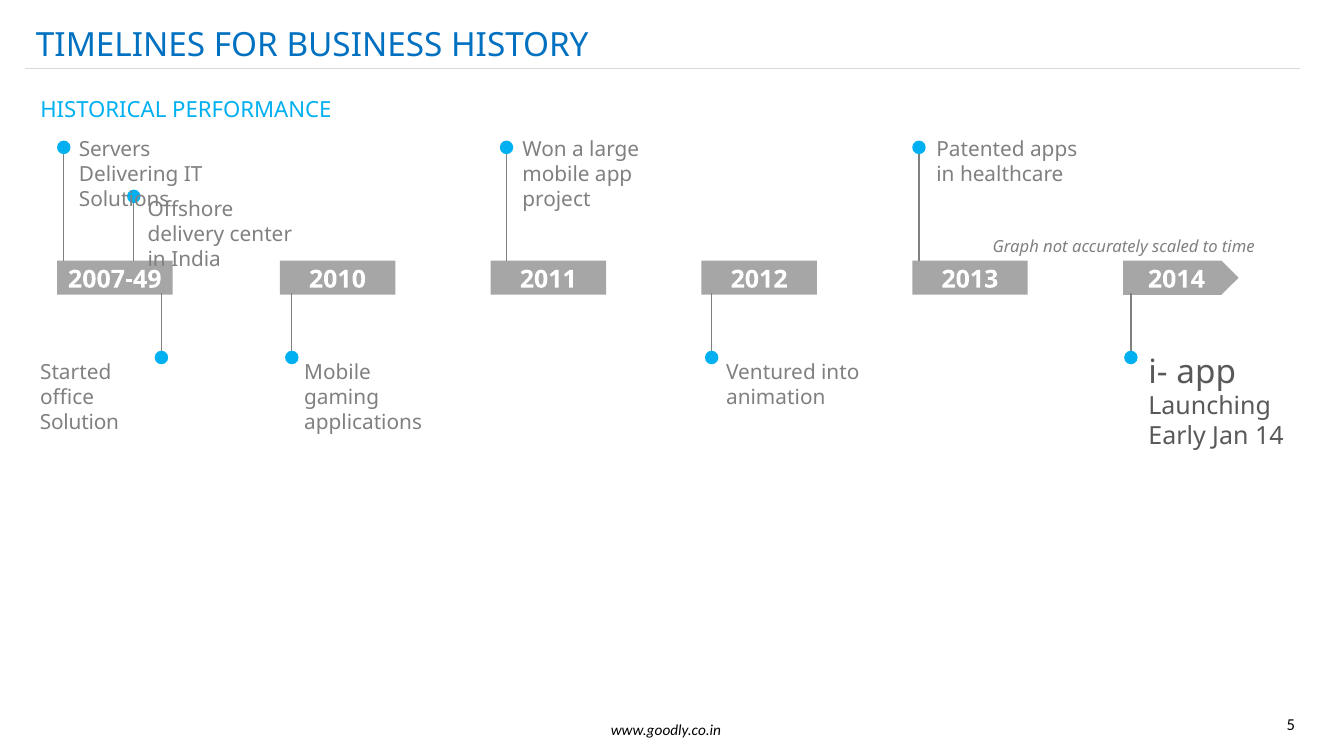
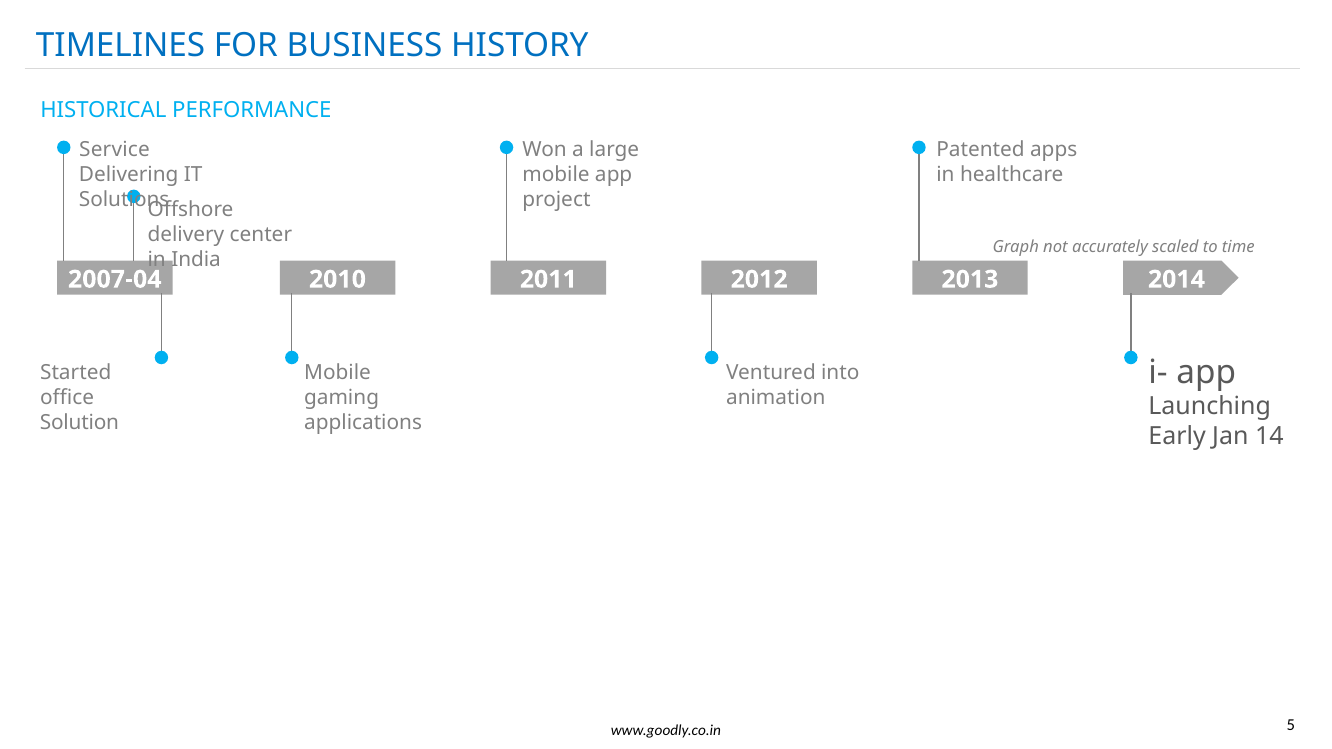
Servers: Servers -> Service
2007-49: 2007-49 -> 2007-04
